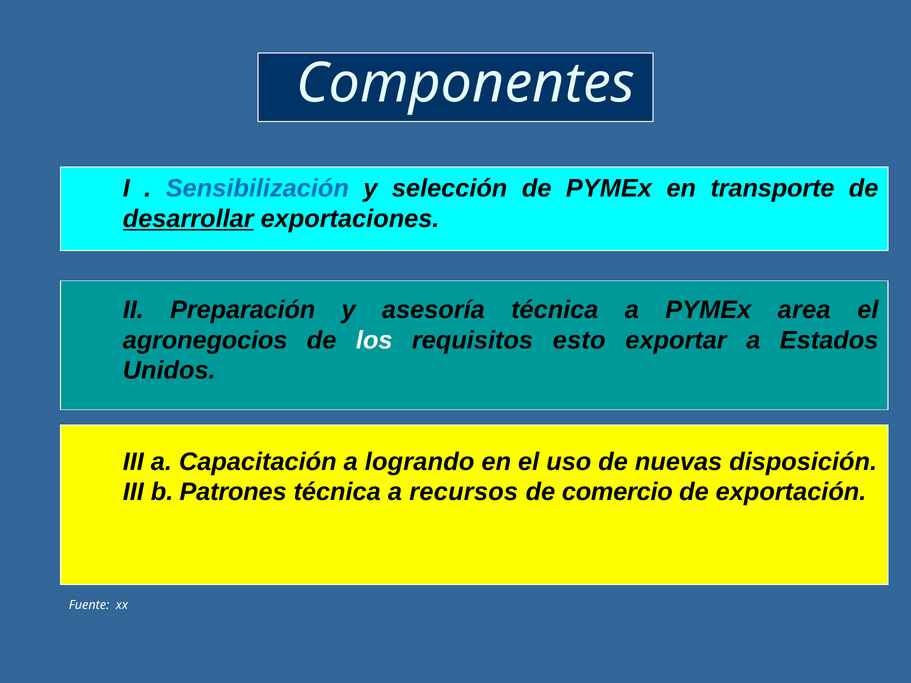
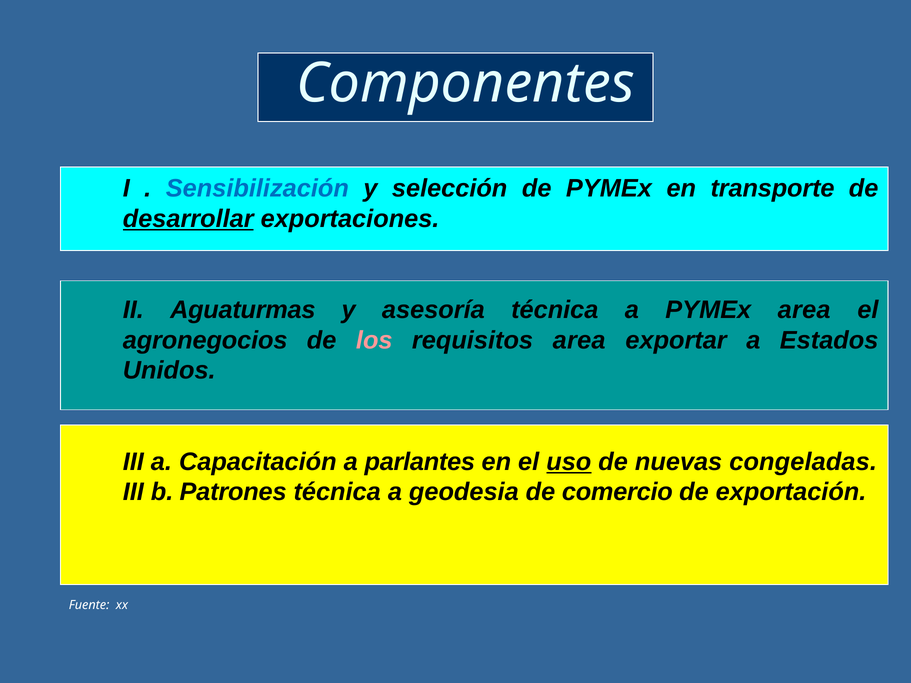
Preparación: Preparación -> Aguaturmas
los colour: white -> pink
requisitos esto: esto -> area
logrando: logrando -> parlantes
uso underline: none -> present
disposición: disposición -> congeladas
recursos: recursos -> geodesia
